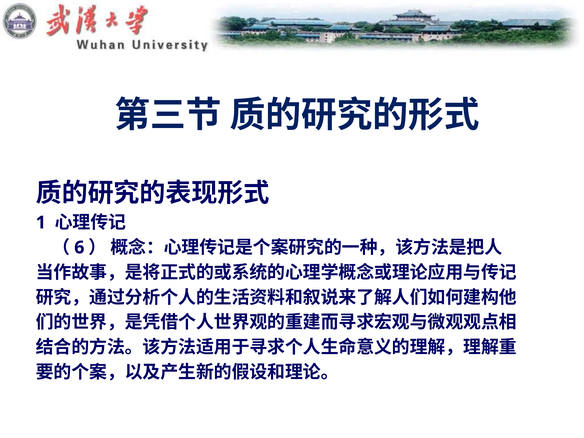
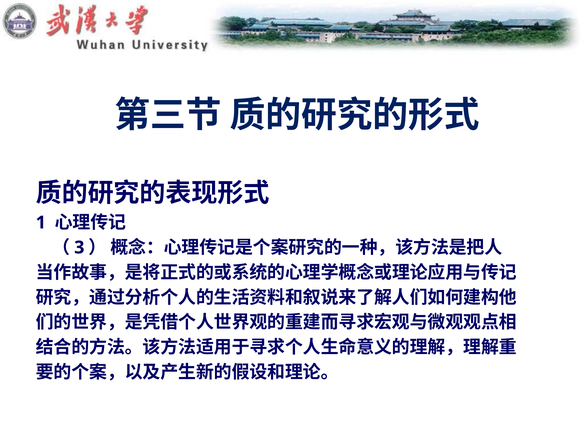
6: 6 -> 3
